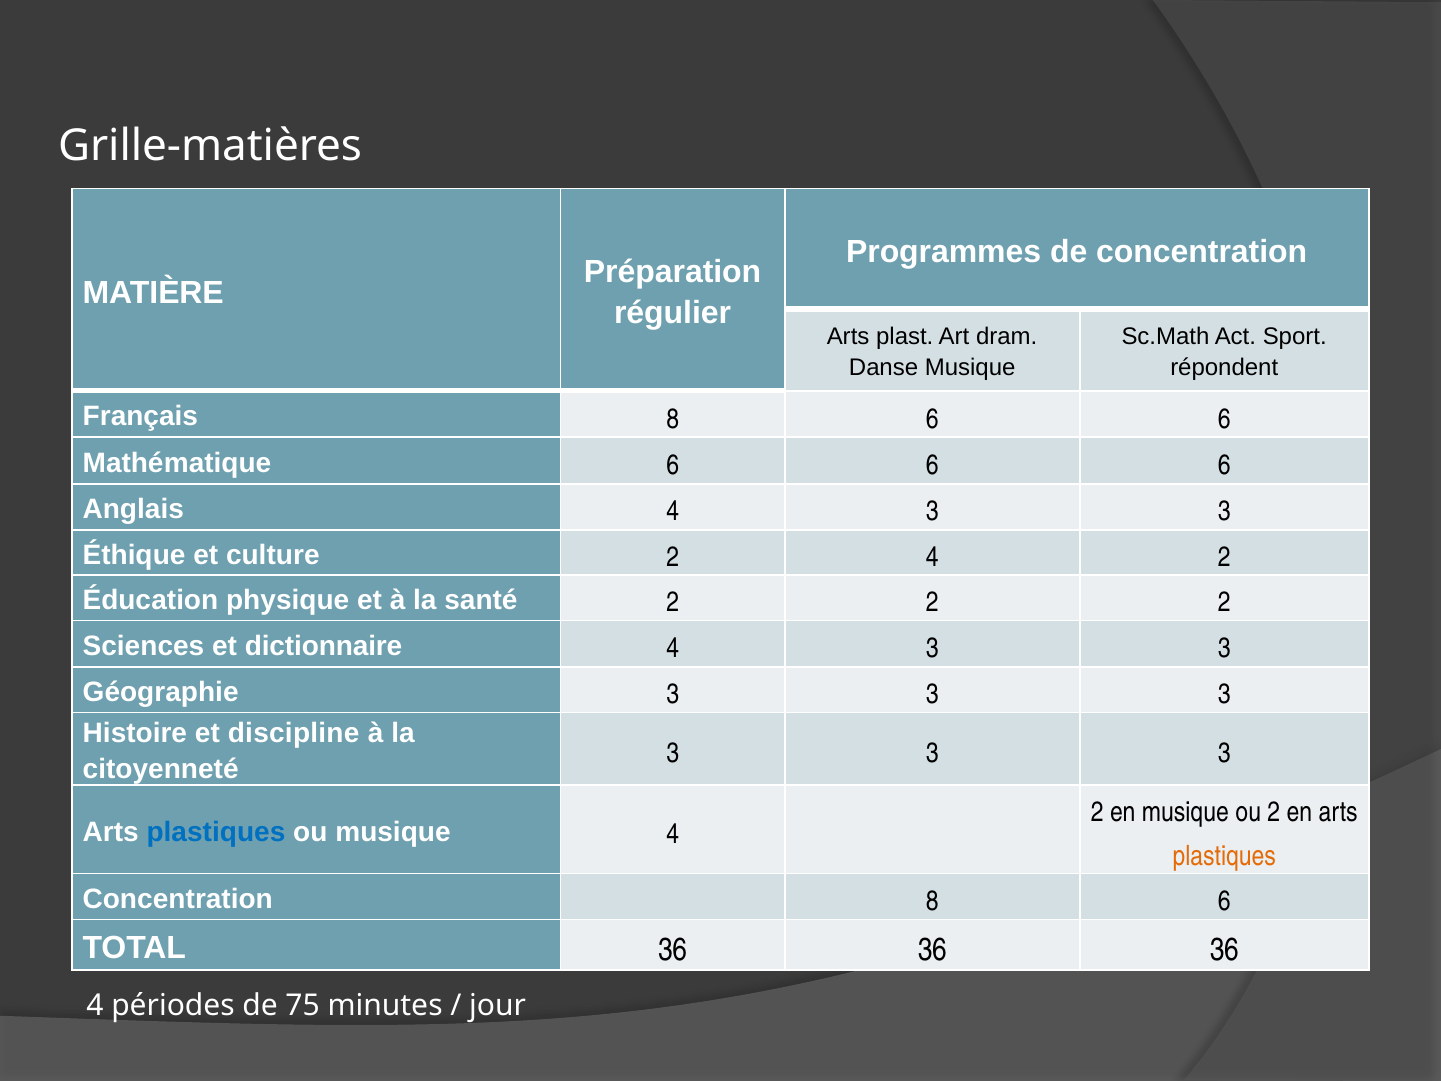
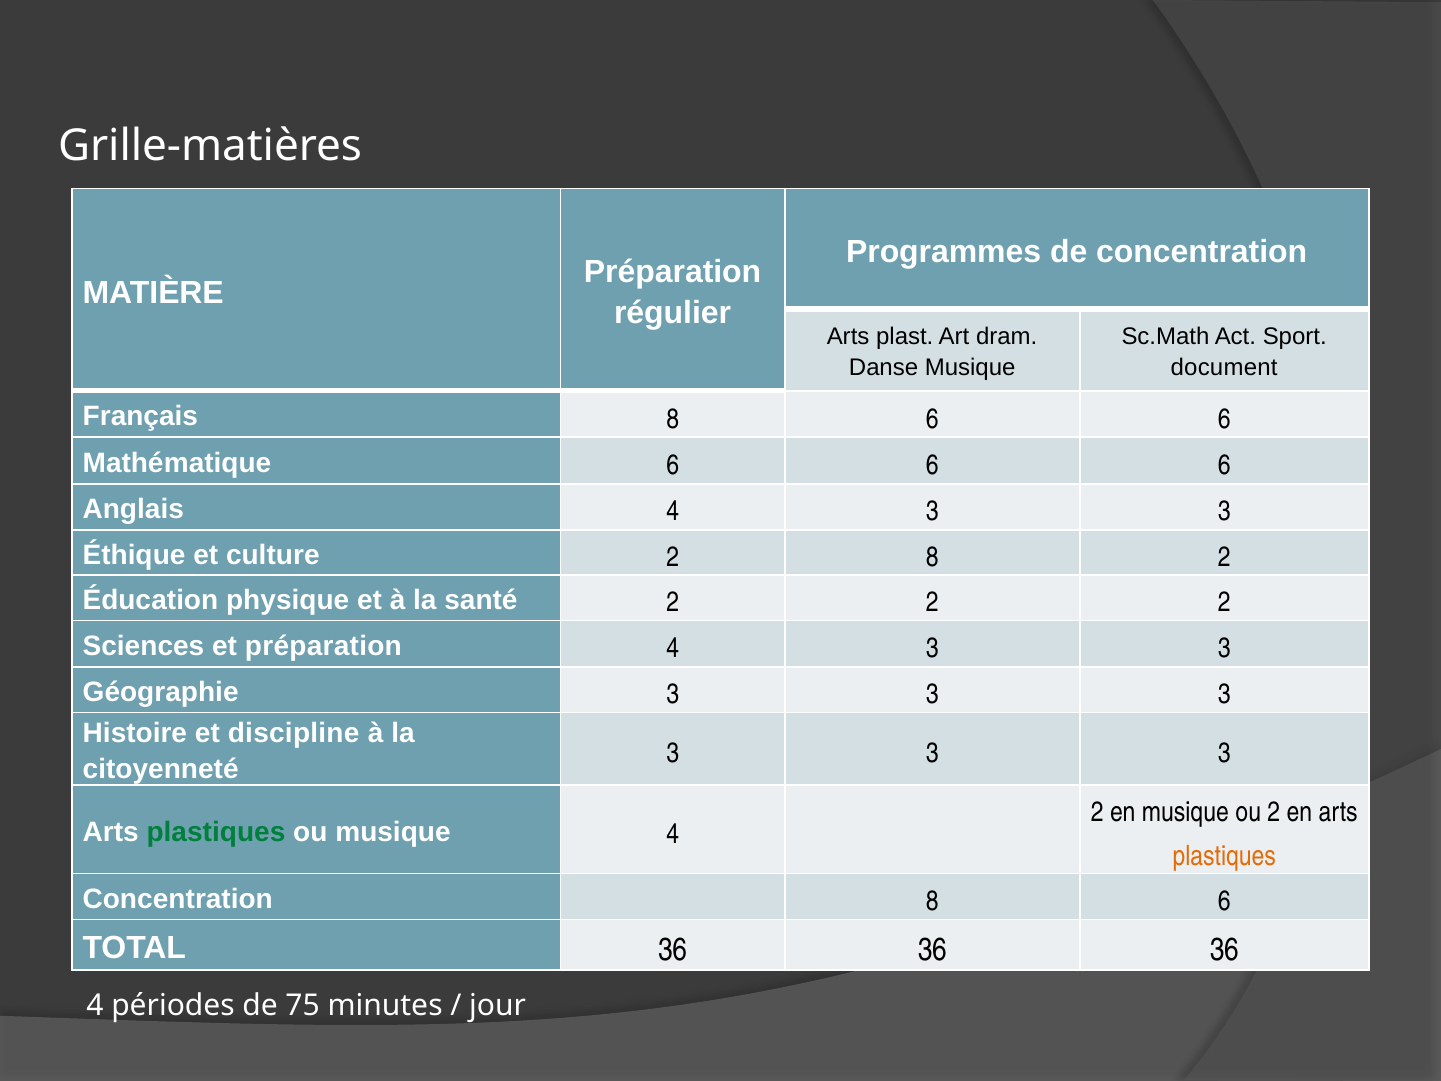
répondent: répondent -> document
2 4: 4 -> 8
et dictionnaire: dictionnaire -> préparation
plastiques at (216, 832) colour: blue -> green
